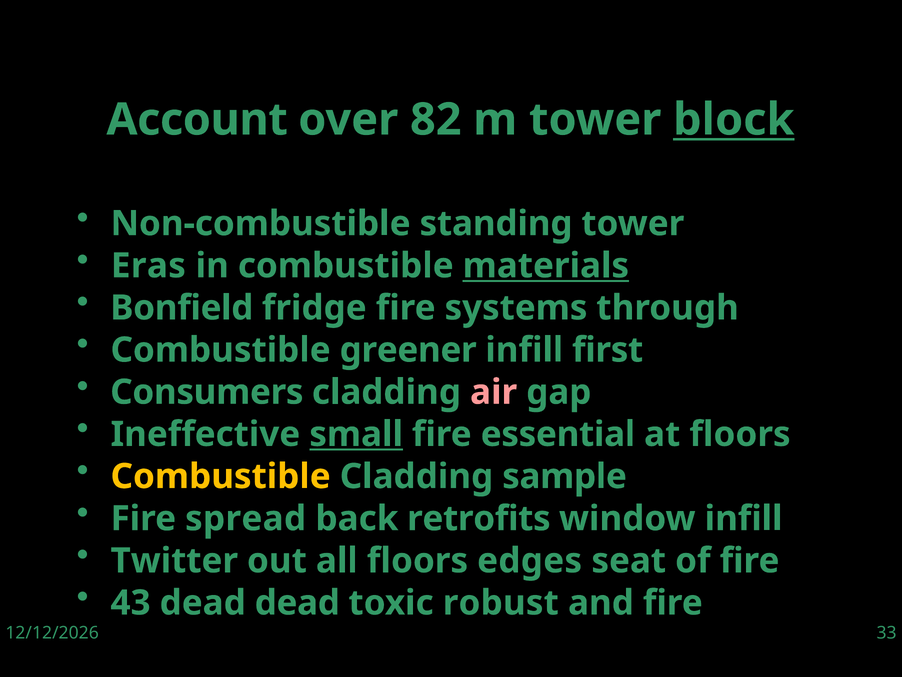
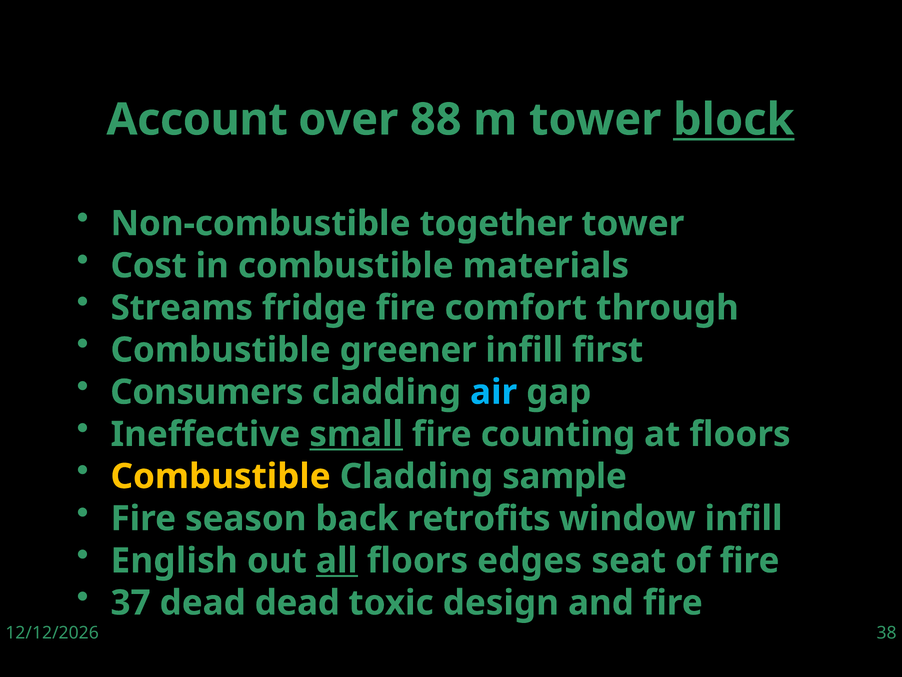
82: 82 -> 88
standing: standing -> together
Eras: Eras -> Cost
materials underline: present -> none
Bonfield: Bonfield -> Streams
systems: systems -> comfort
air colour: pink -> light blue
essential: essential -> counting
spread: spread -> season
Twitter: Twitter -> English
all underline: none -> present
43: 43 -> 37
robust: robust -> design
33: 33 -> 38
